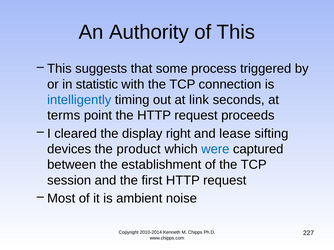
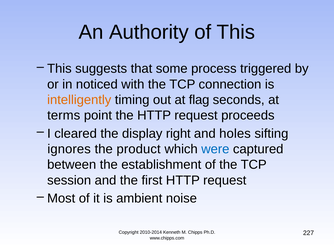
statistic: statistic -> noticed
intelligently colour: blue -> orange
link: link -> flag
lease: lease -> holes
devices: devices -> ignores
